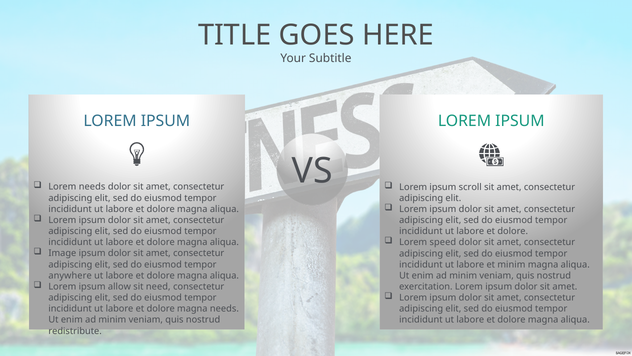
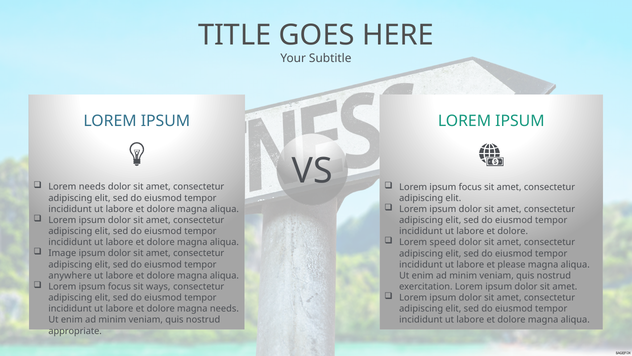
scroll at (470, 187): scroll -> focus
et minim: minim -> please
allow at (119, 286): allow -> focus
need: need -> ways
redistribute: redistribute -> appropriate
